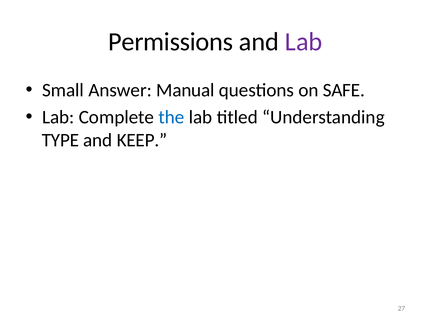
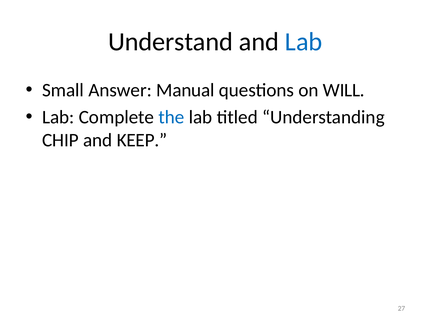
Permissions: Permissions -> Understand
Lab at (304, 42) colour: purple -> blue
SAFE: SAFE -> WILL
TYPE: TYPE -> CHIP
